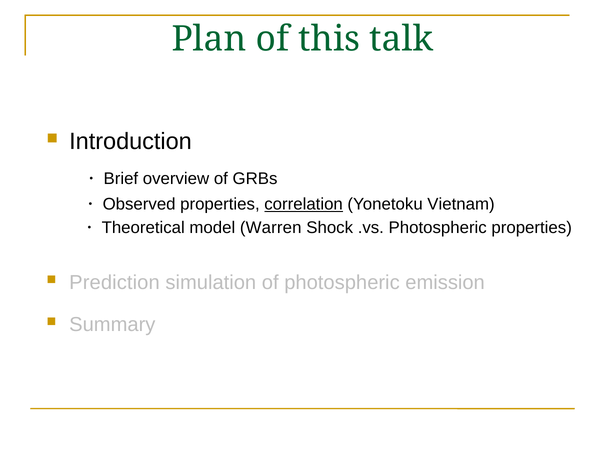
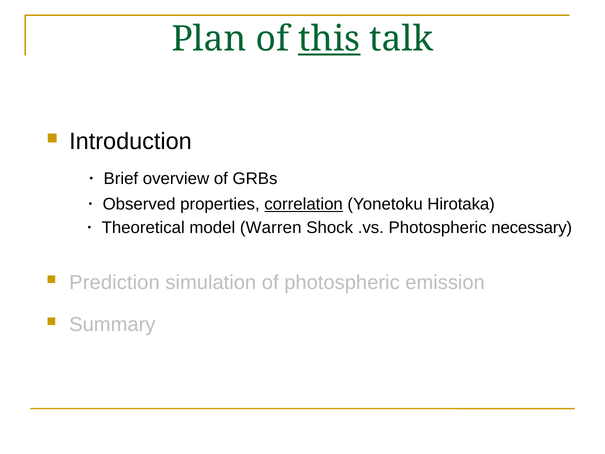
this underline: none -> present
Vietnam: Vietnam -> Hirotaka
Photospheric properties: properties -> necessary
